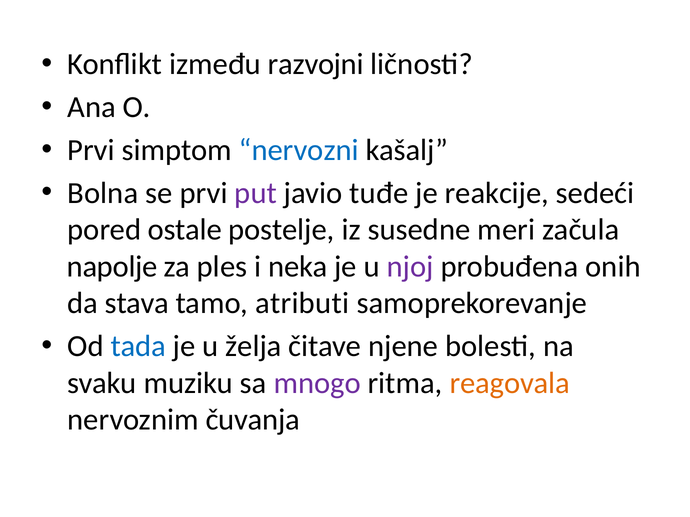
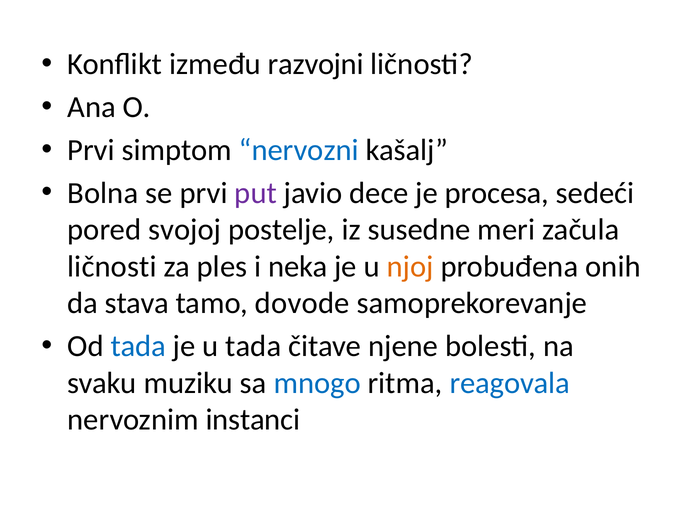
tuđe: tuđe -> dece
reakcije: reakcije -> procesa
ostale: ostale -> svojoj
napolje at (112, 267): napolje -> ličnosti
njoj colour: purple -> orange
atributi: atributi -> dovode
u želja: želja -> tada
mnogo colour: purple -> blue
reagovala colour: orange -> blue
čuvanja: čuvanja -> instanci
